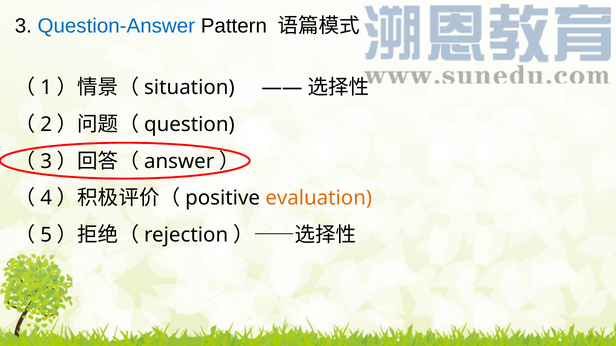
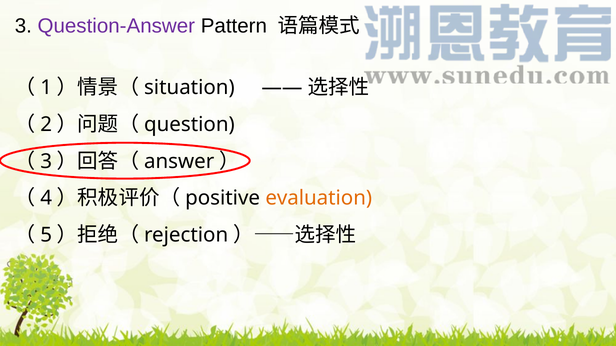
Question-Answer colour: blue -> purple
